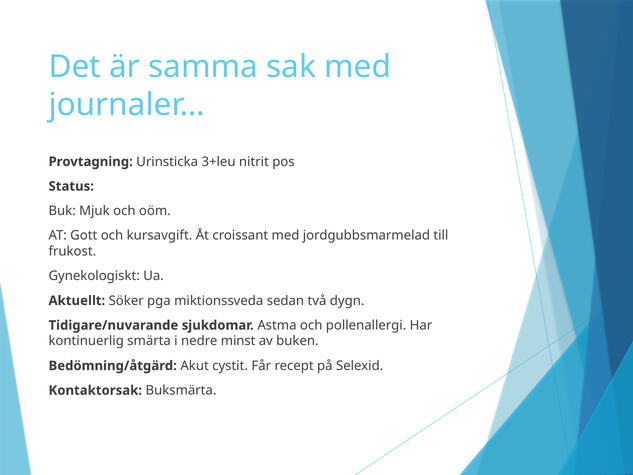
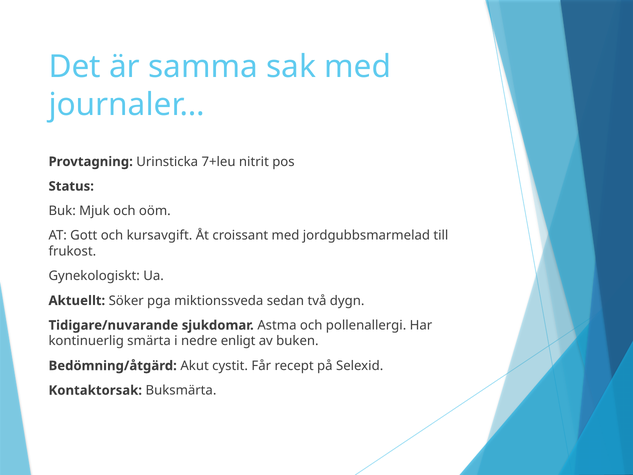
3+leu: 3+leu -> 7+leu
minst: minst -> enligt
